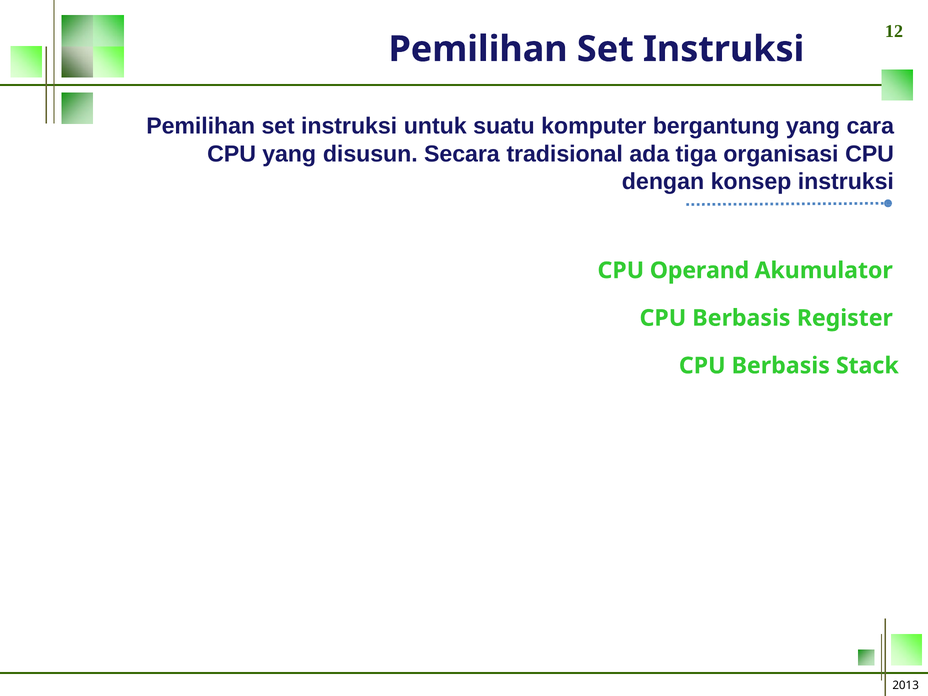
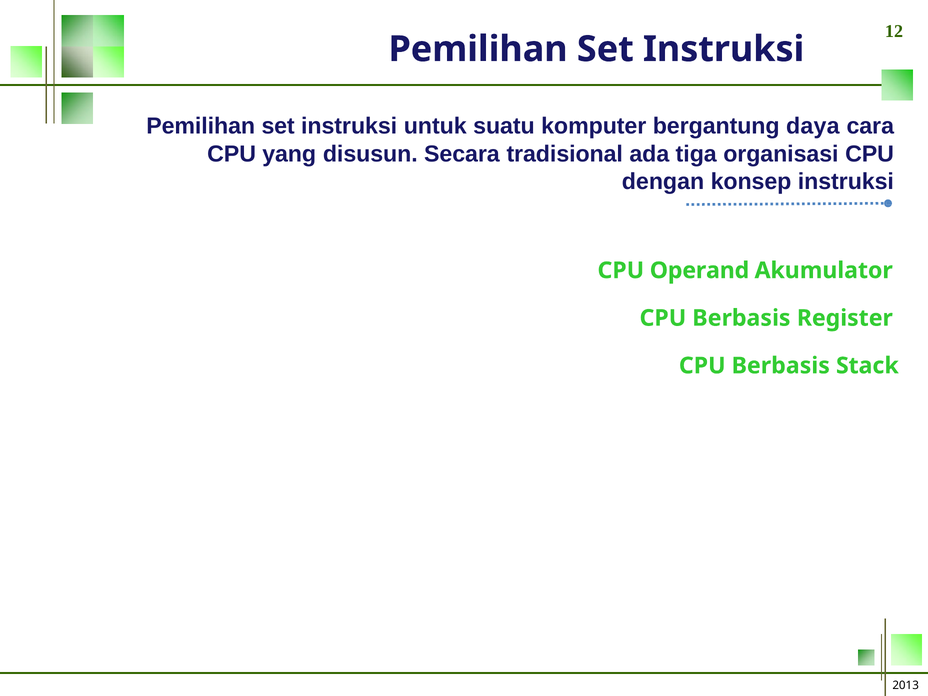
bergantung yang: yang -> daya
